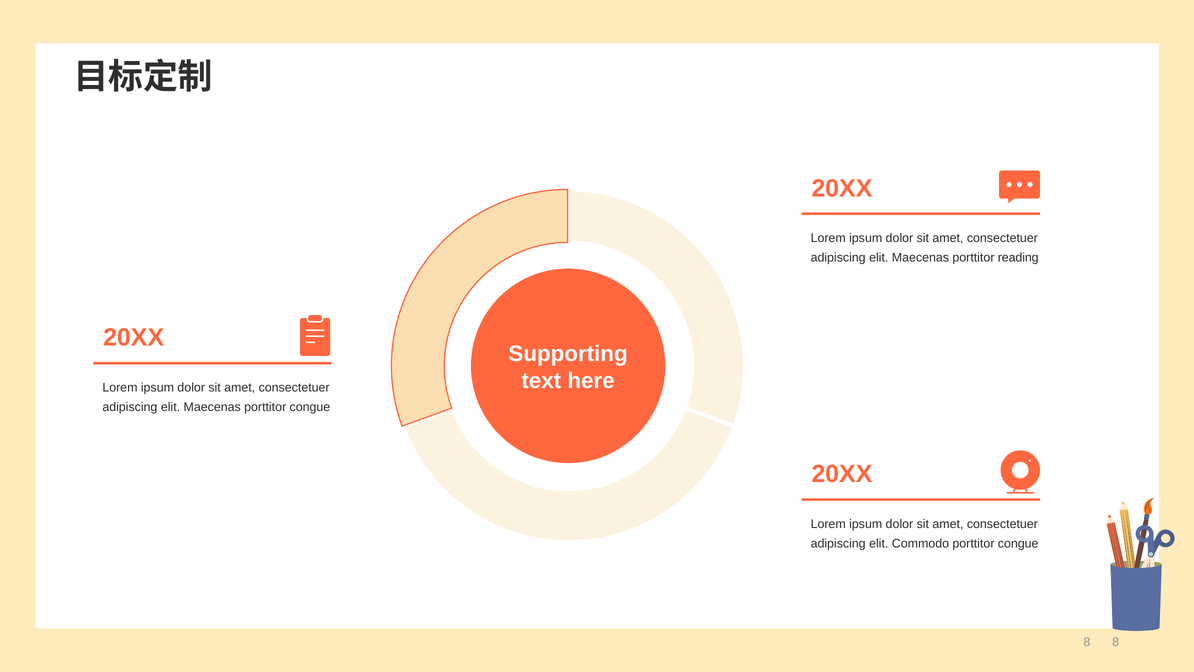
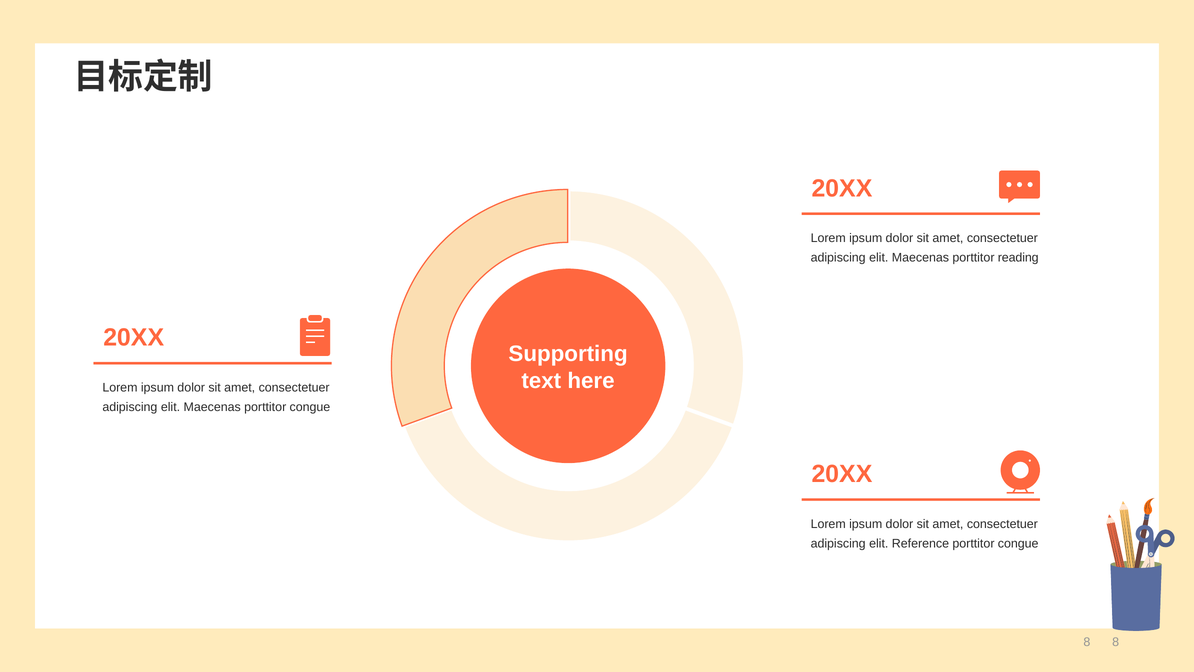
Commodo: Commodo -> Reference
